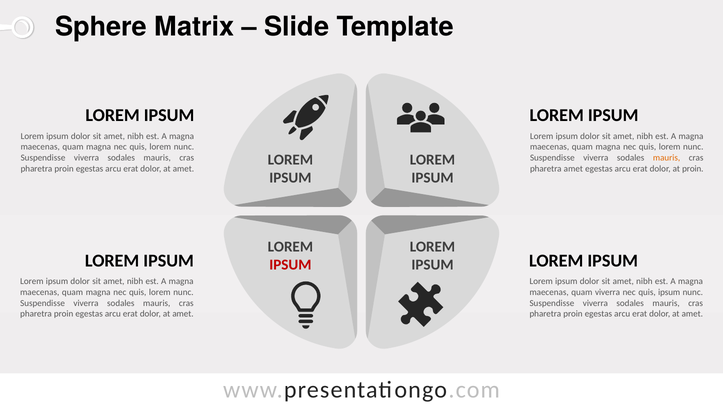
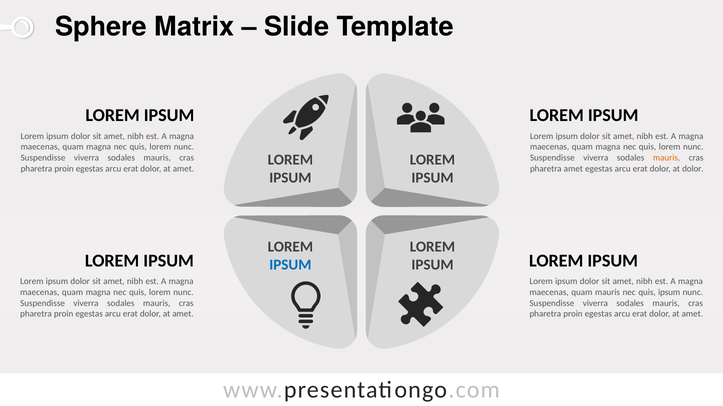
at proin: proin -> dolor
IPSUM at (290, 265) colour: red -> blue
quam viverra: viverra -> mauris
